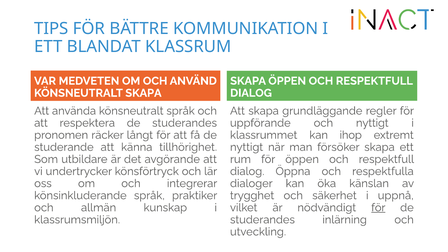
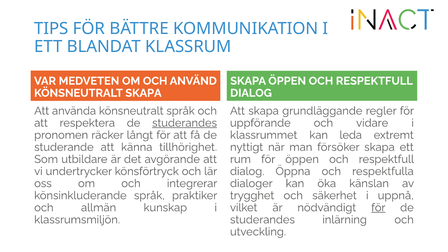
studerandes at (185, 123) underline: none -> present
och nyttigt: nyttigt -> vidare
ihop: ihop -> leda
